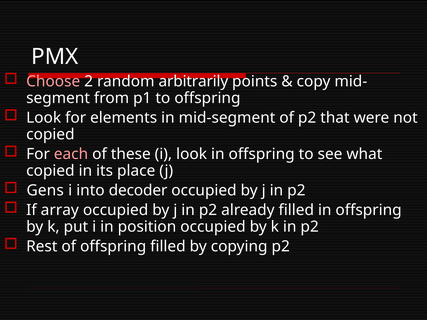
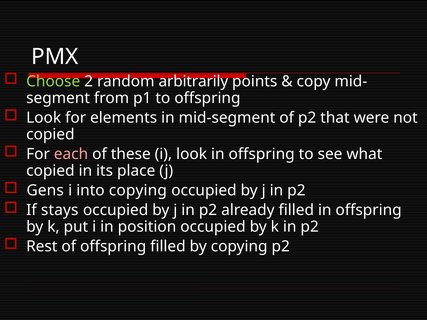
Choose colour: pink -> light green
into decoder: decoder -> copying
array: array -> stays
